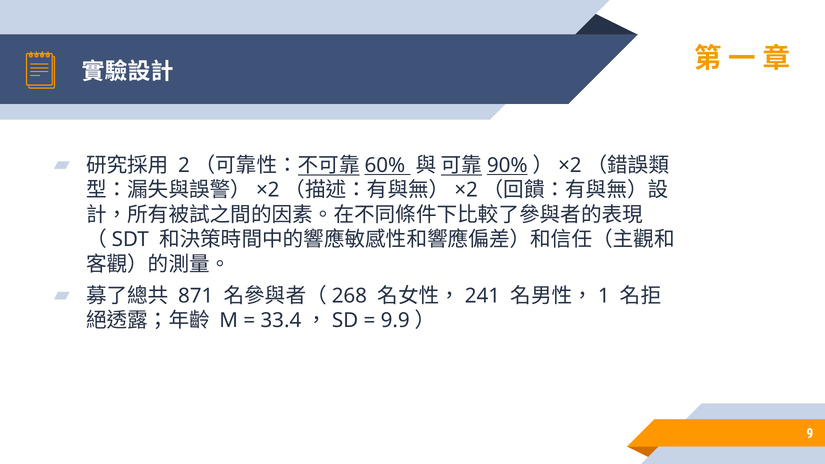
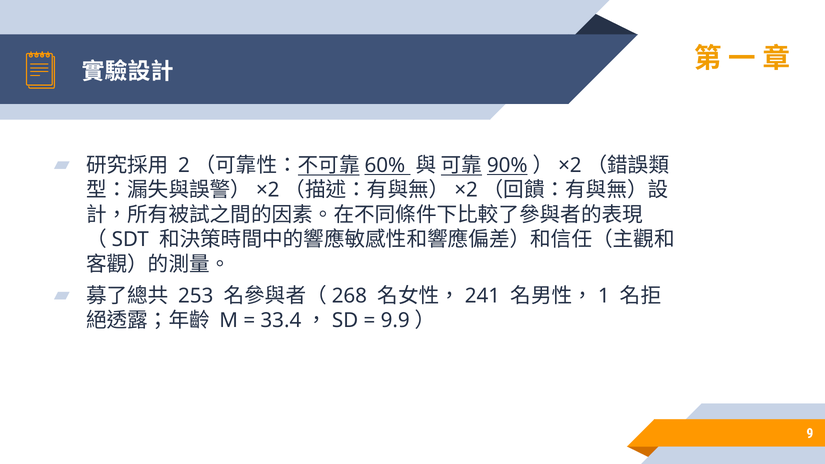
871: 871 -> 253
